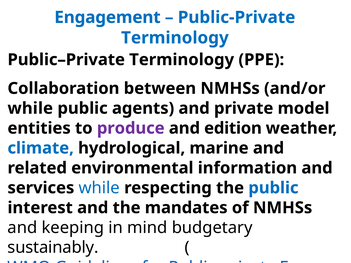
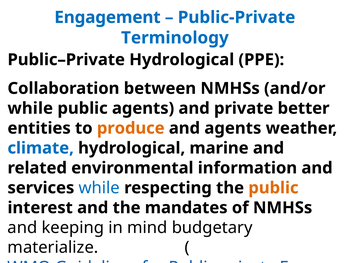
Public–Private Terminology: Terminology -> Hydrological
model: model -> better
produce colour: purple -> orange
and edition: edition -> agents
public at (273, 188) colour: blue -> orange
sustainably: sustainably -> materialize
